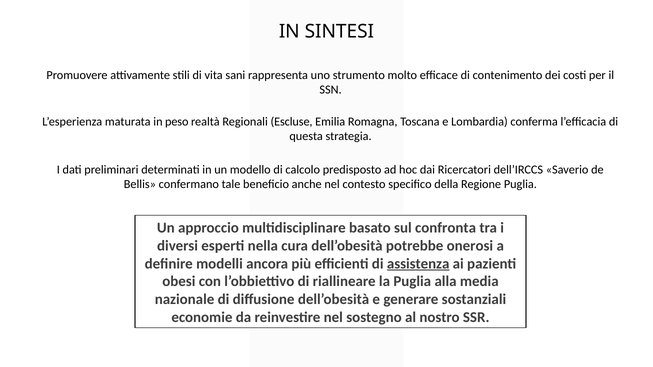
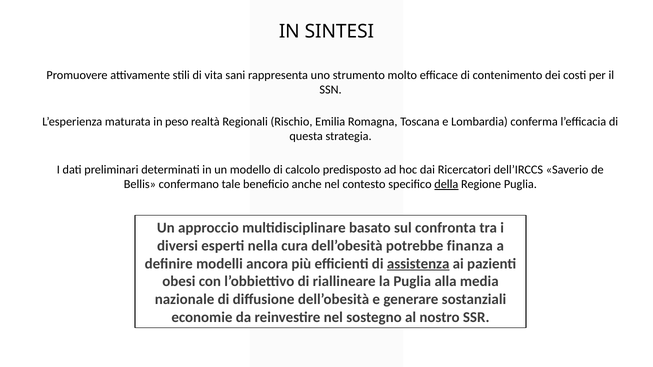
Escluse: Escluse -> Rischio
della underline: none -> present
onerosi: onerosi -> finanza
